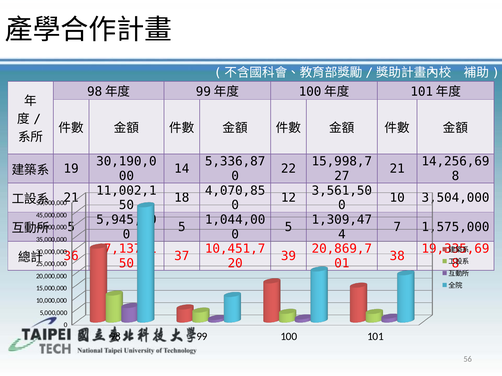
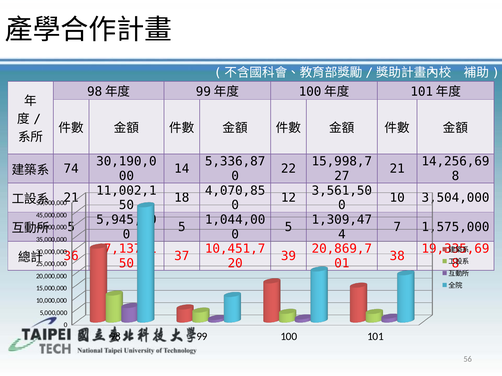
19: 19 -> 74
